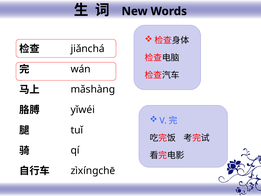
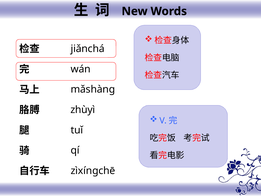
yǐwéi: yǐwéi -> zhùyì
